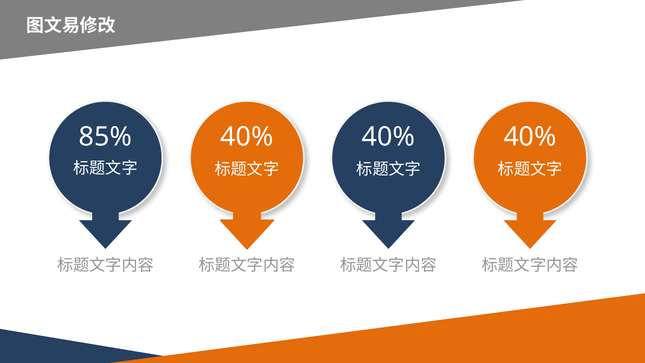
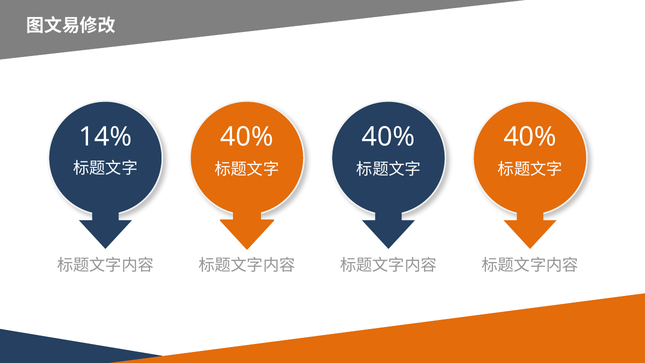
85%: 85% -> 14%
